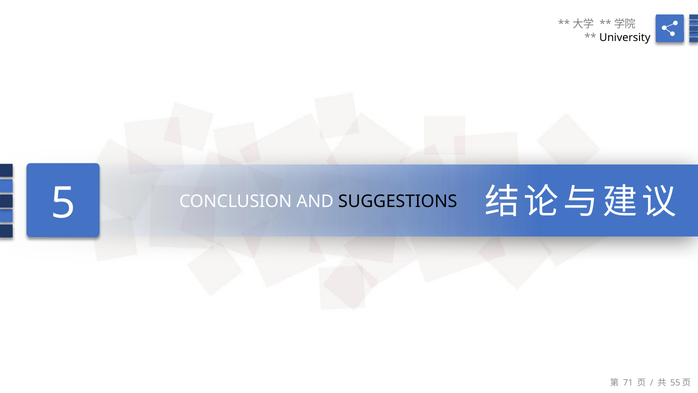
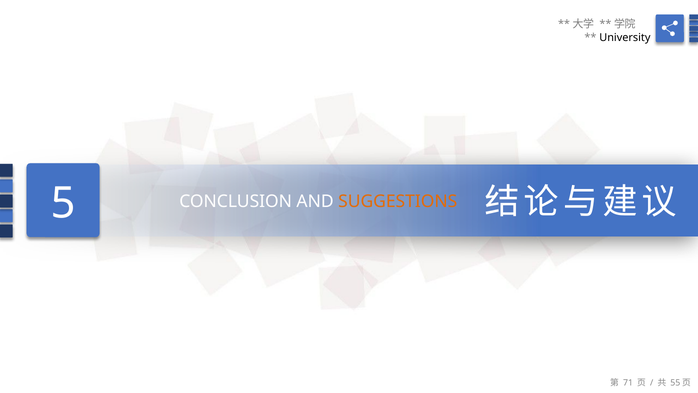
SUGGESTIONS colour: black -> orange
